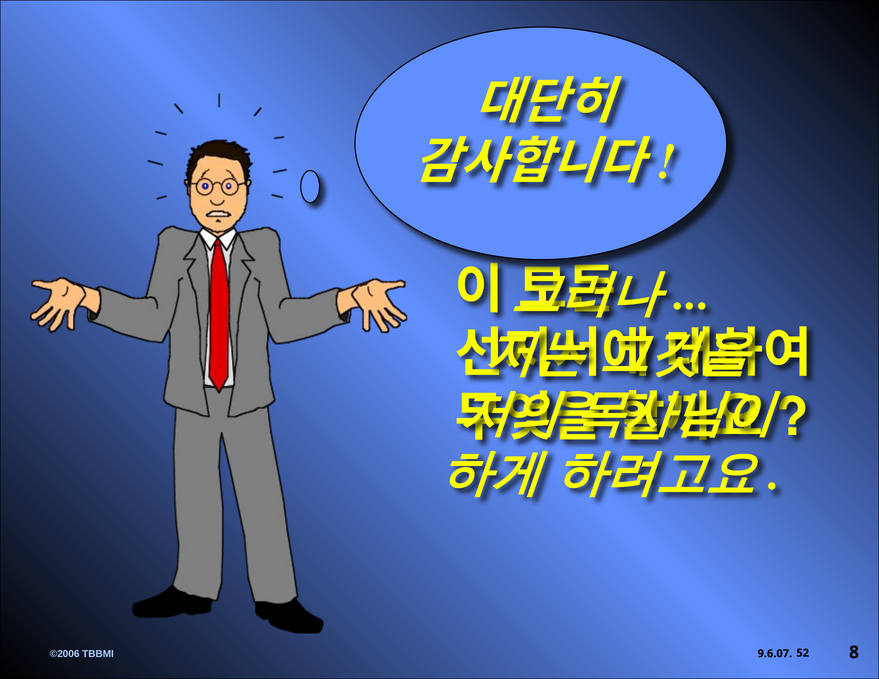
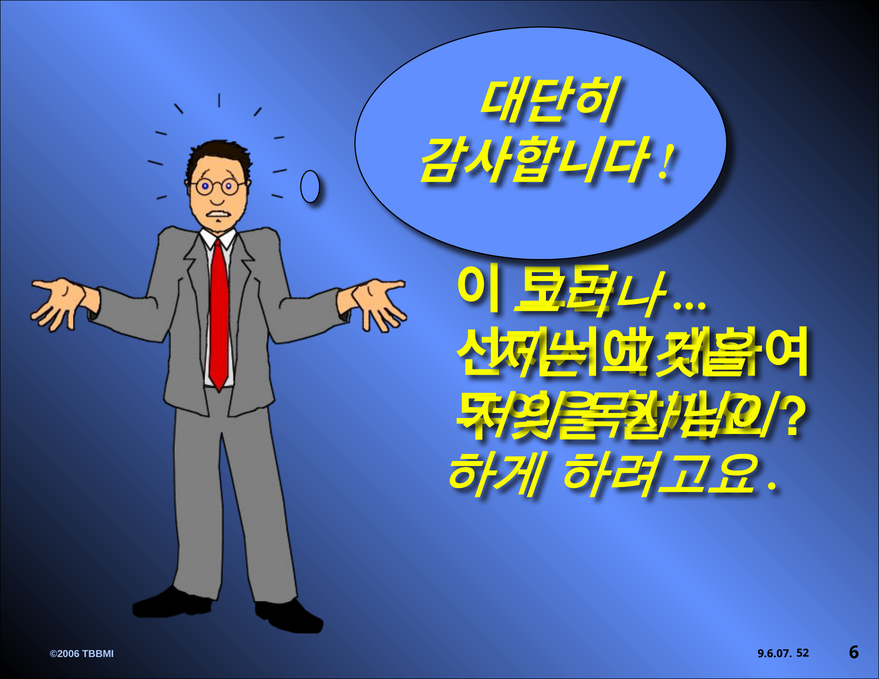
8: 8 -> 6
